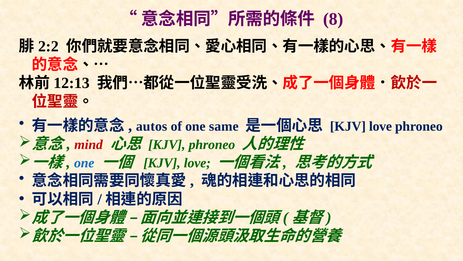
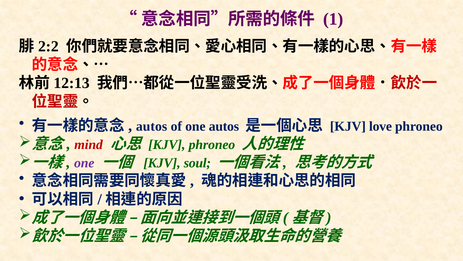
8: 8 -> 1
one same: same -> autos
one at (84, 163) colour: blue -> purple
love at (197, 163): love -> soul
